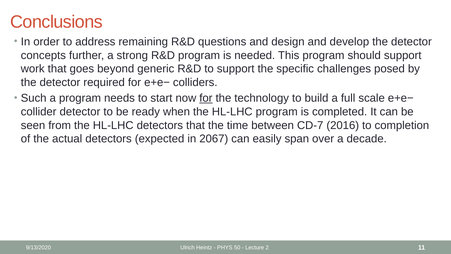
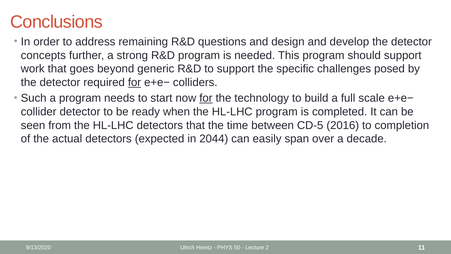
for at (134, 82) underline: none -> present
CD-7: CD-7 -> CD-5
2067: 2067 -> 2044
